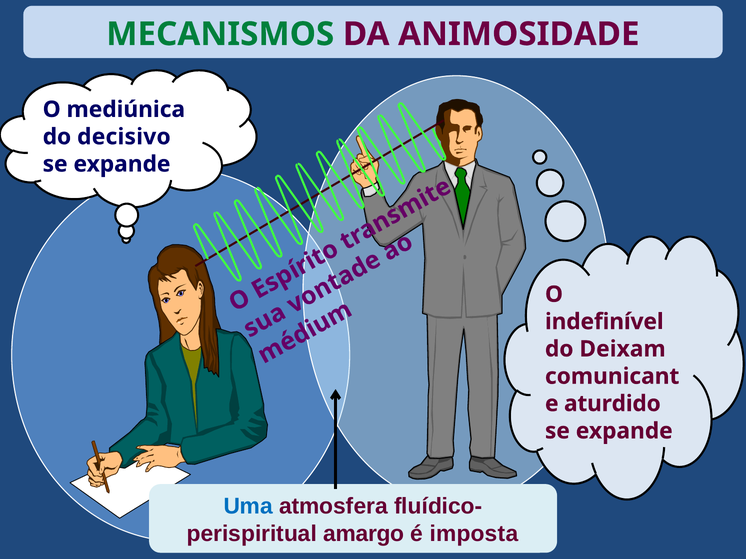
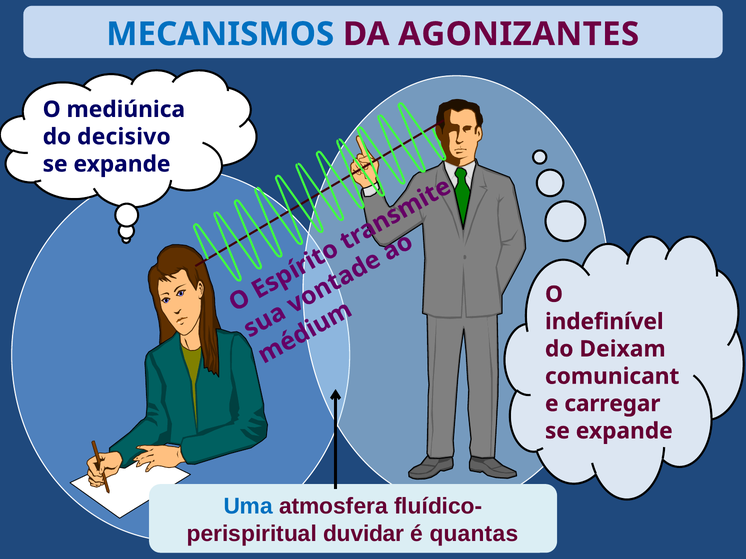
MECANISMOS colour: green -> blue
ANIMOSIDADE: ANIMOSIDADE -> AGONIZANTES
aturdido: aturdido -> carregar
amargo: amargo -> duvidar
imposta: imposta -> quantas
